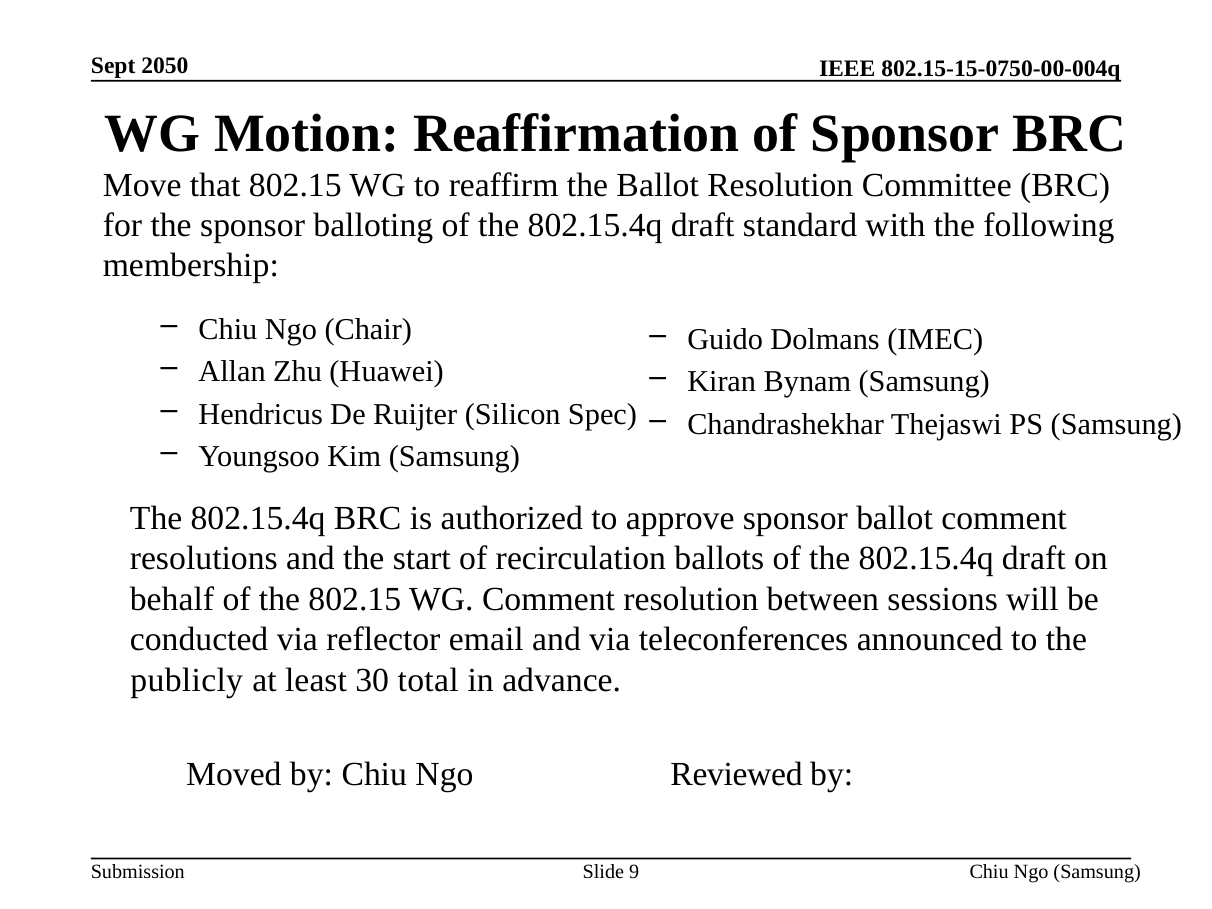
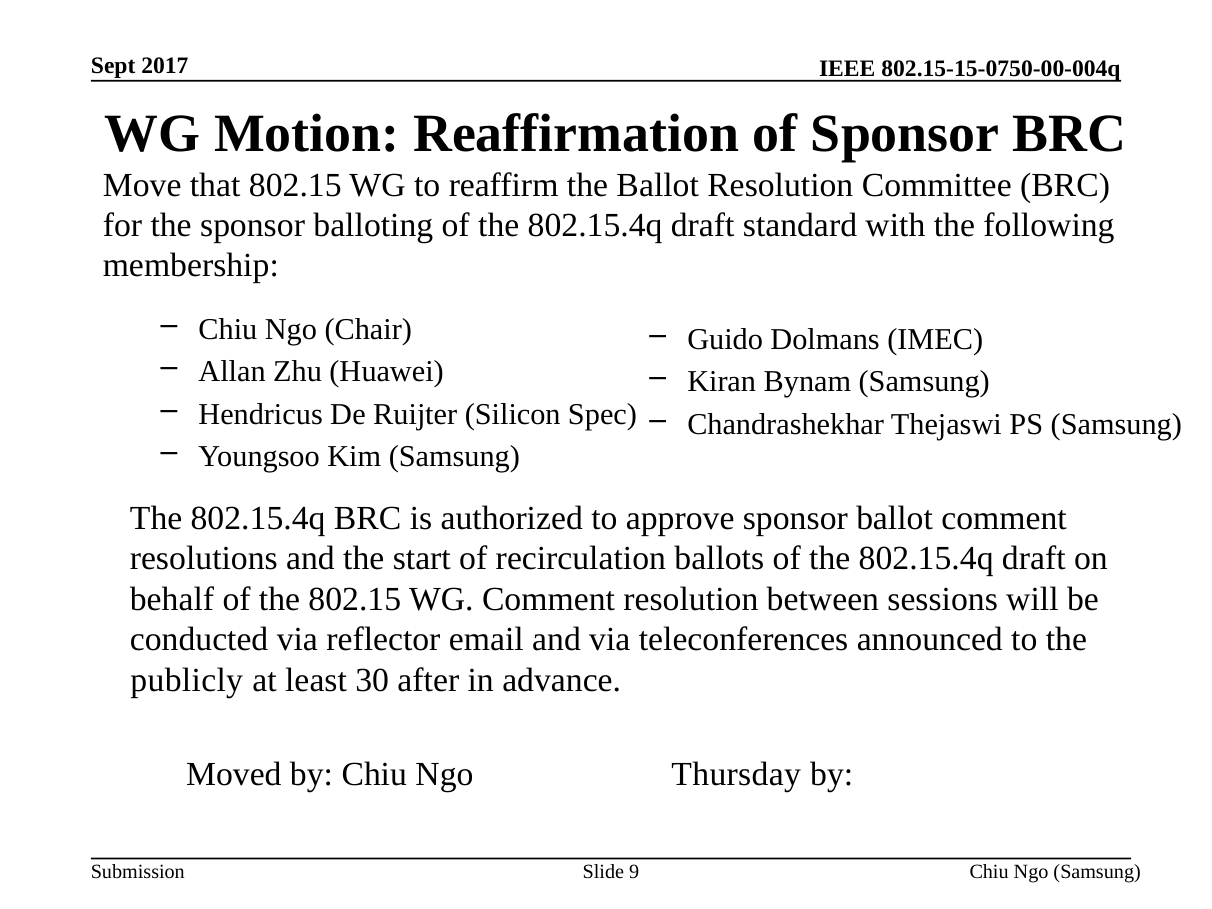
2050: 2050 -> 2017
total: total -> after
Reviewed: Reviewed -> Thursday
